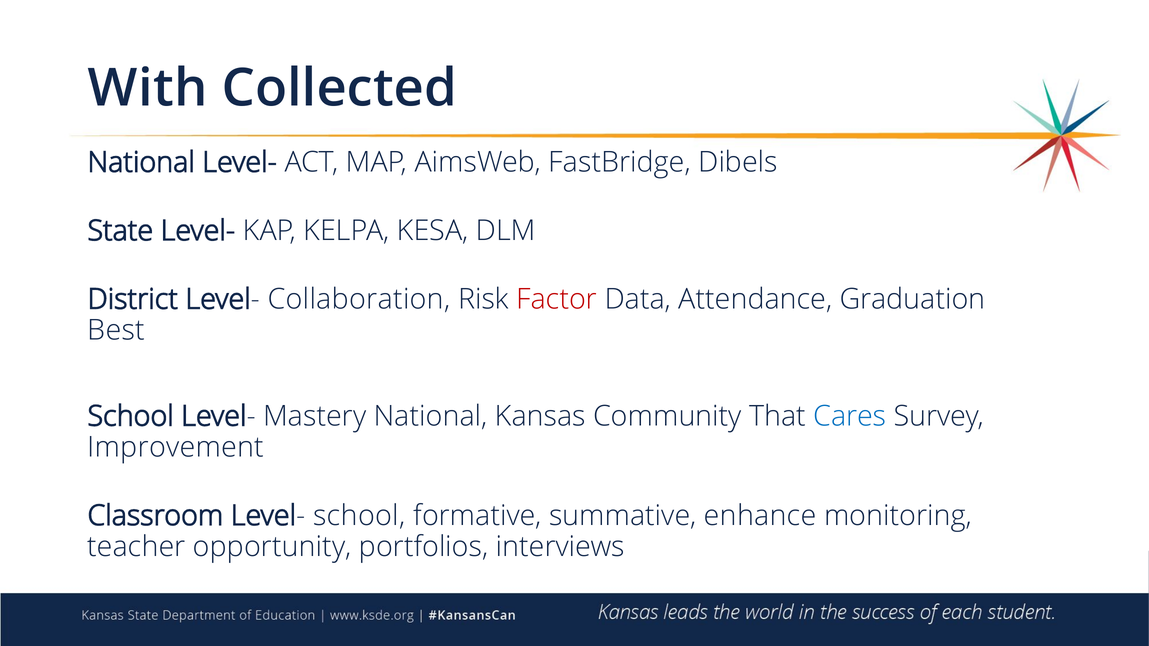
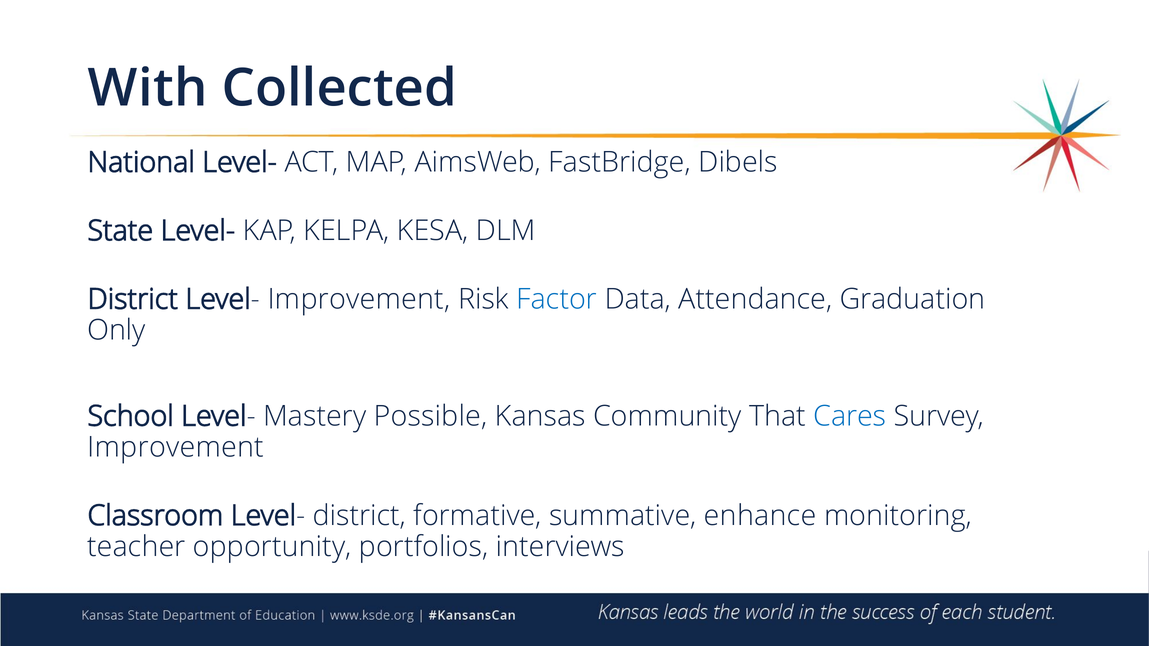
Level- Collaboration: Collaboration -> Improvement
Factor colour: red -> blue
Best: Best -> Only
Mastery National: National -> Possible
Level- school: school -> district
